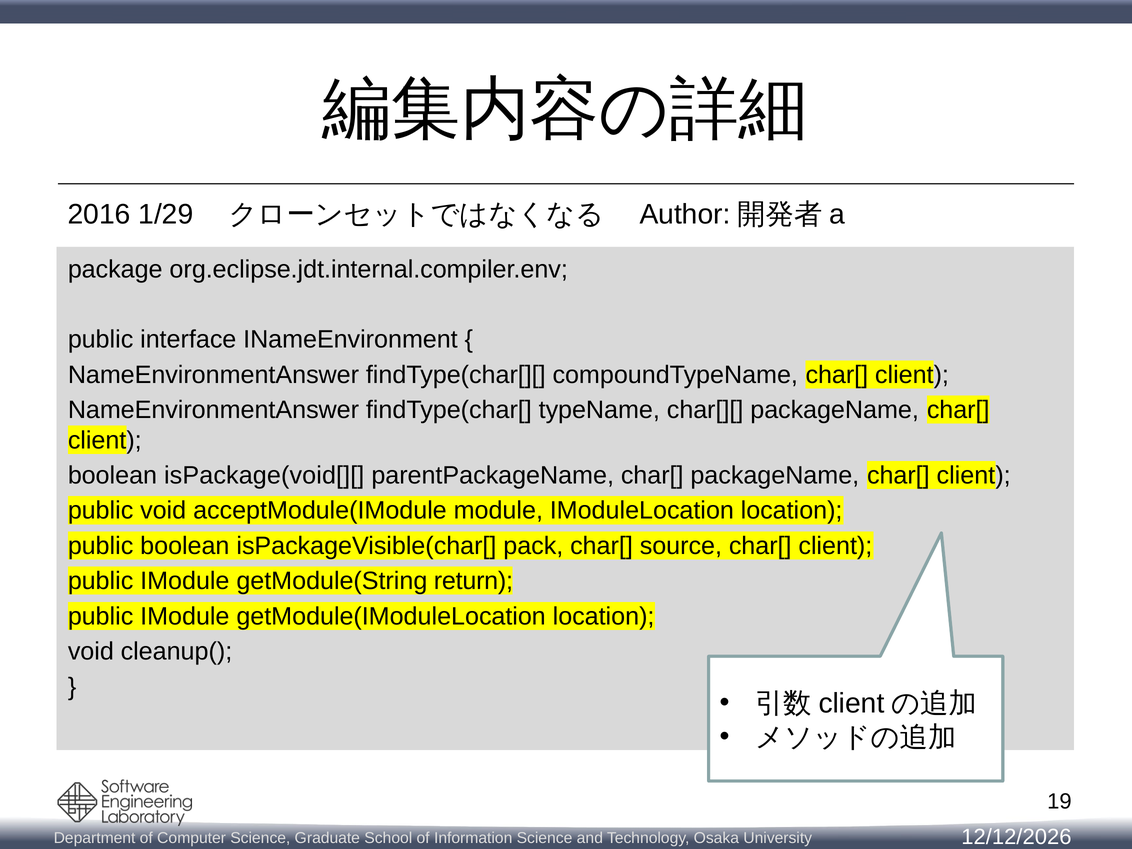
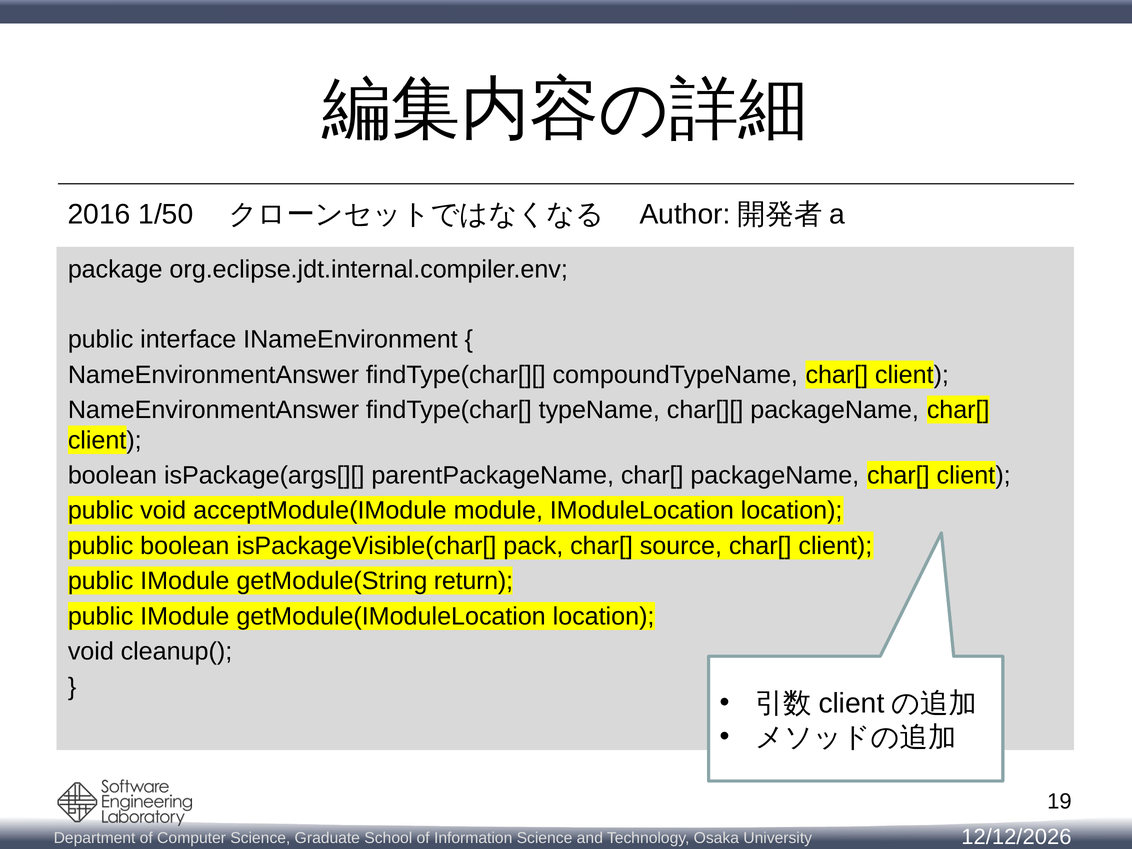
1/29: 1/29 -> 1/50
isPackage(void[][: isPackage(void[][ -> isPackage(args[][
